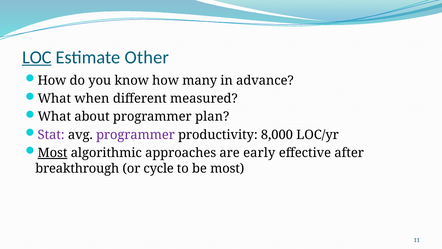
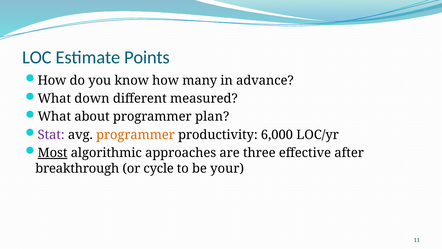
LOC underline: present -> none
Other: Other -> Points
when: when -> down
programmer at (135, 135) colour: purple -> orange
8,000: 8,000 -> 6,000
early: early -> three
be most: most -> your
